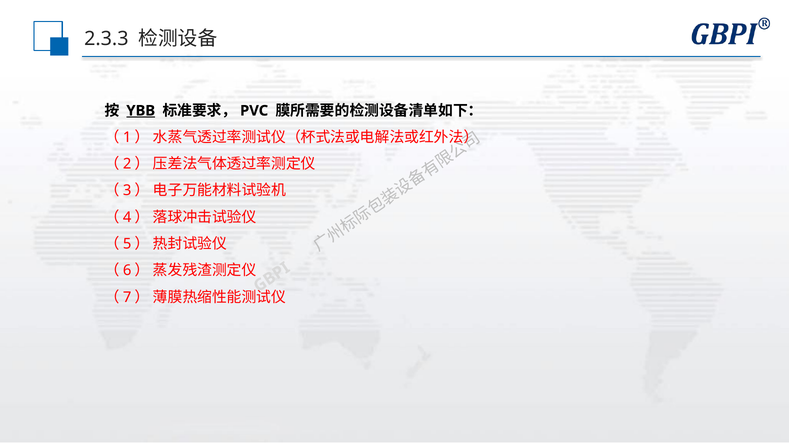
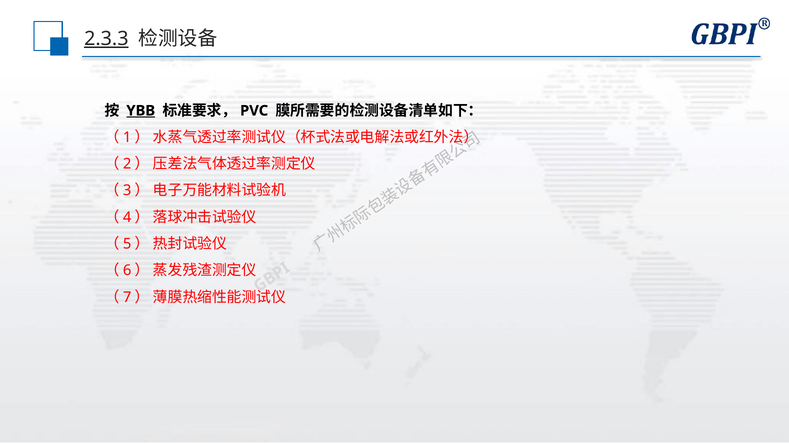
2.3.3 underline: none -> present
